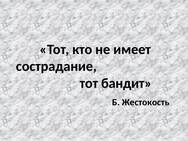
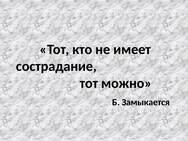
бандит: бандит -> можно
Жестокость: Жестокость -> Замыкается
